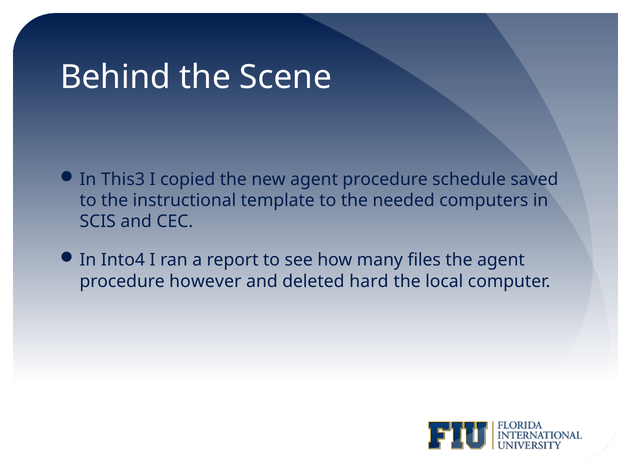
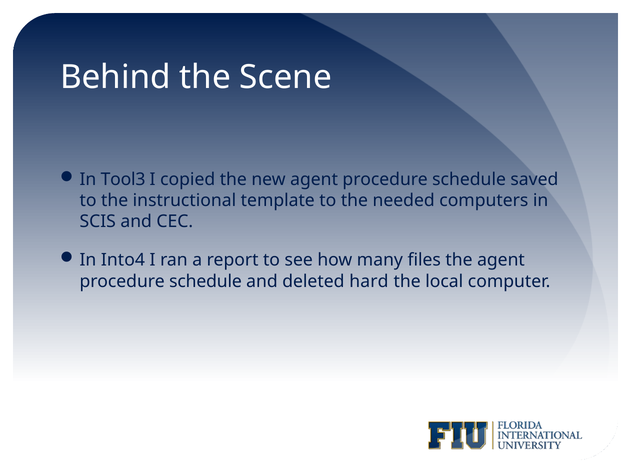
This3: This3 -> Tool3
however at (205, 281): however -> schedule
